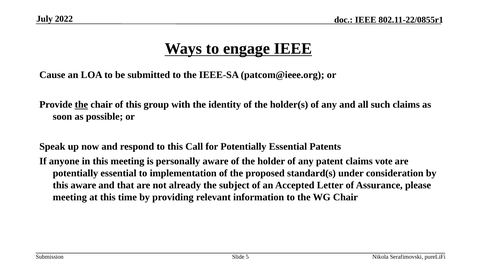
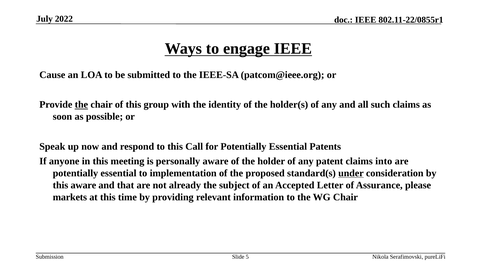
vote: vote -> into
under underline: none -> present
meeting at (70, 197): meeting -> markets
